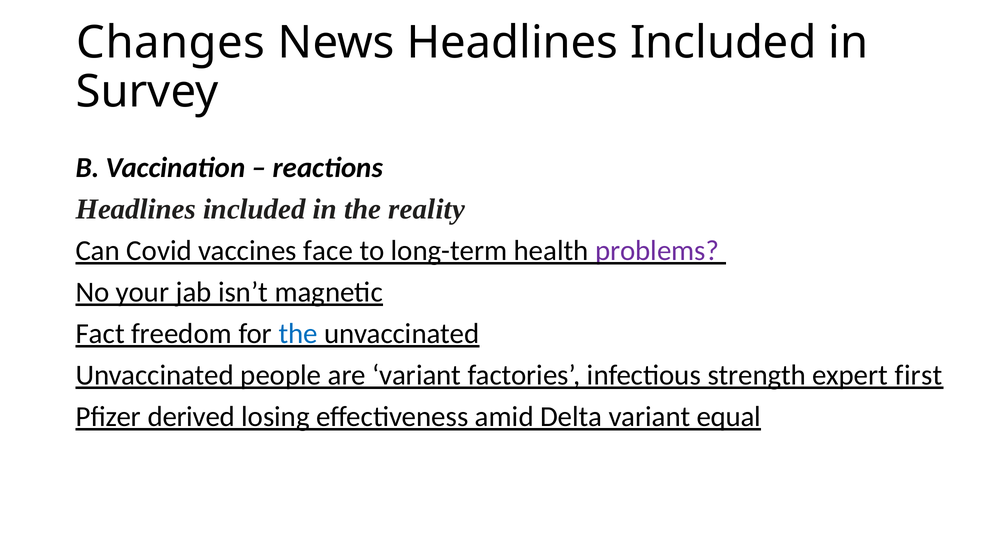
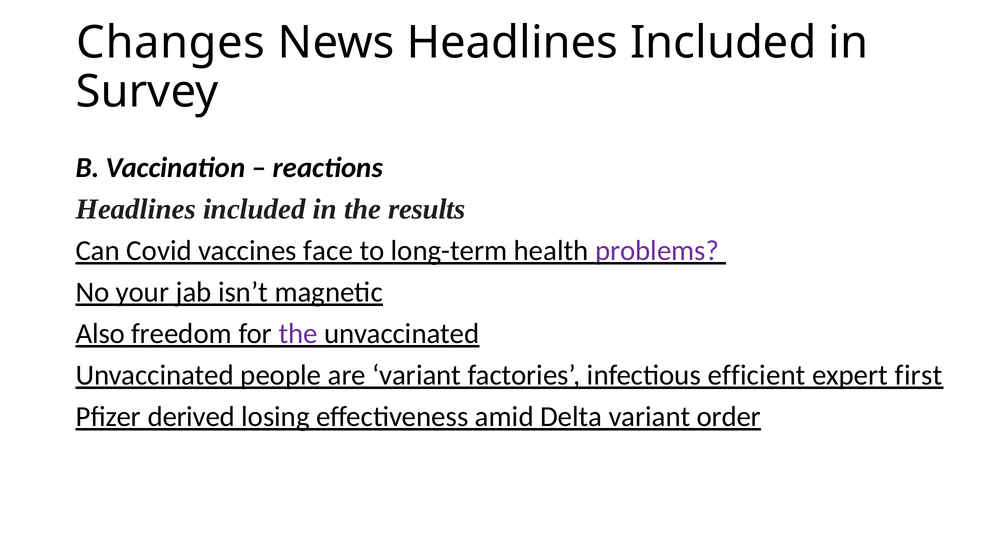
reality: reality -> results
Fact: Fact -> Also
the at (298, 334) colour: blue -> purple
strength: strength -> efficient
equal: equal -> order
